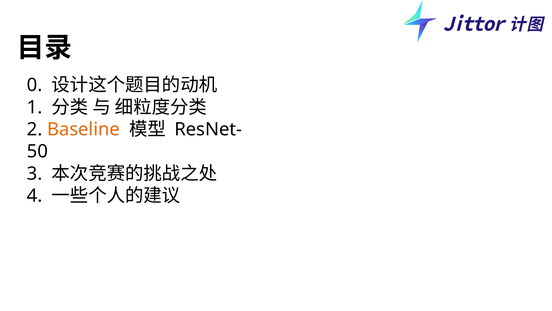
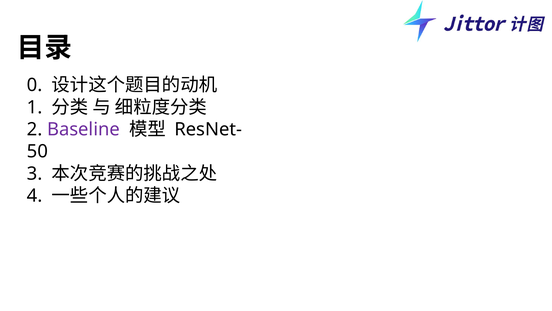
Baseline colour: orange -> purple
